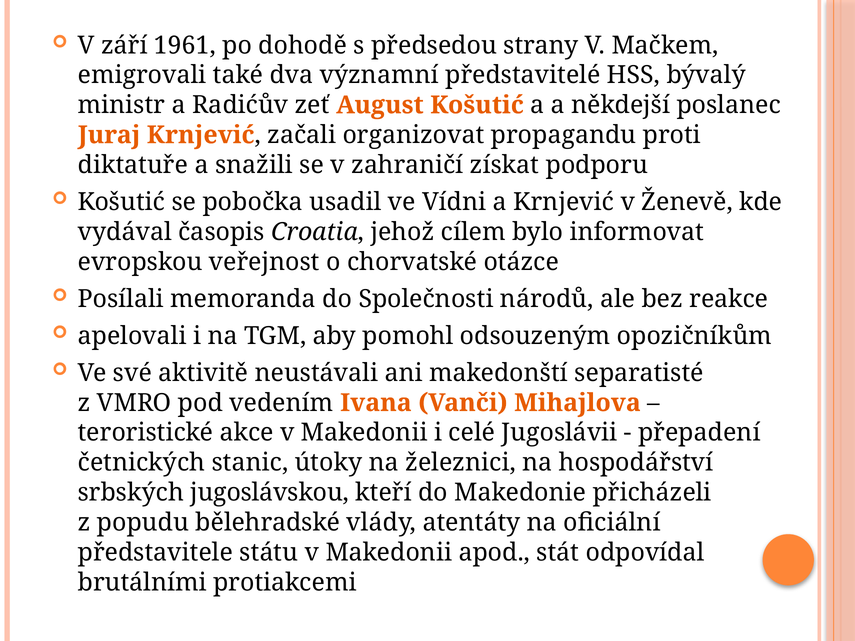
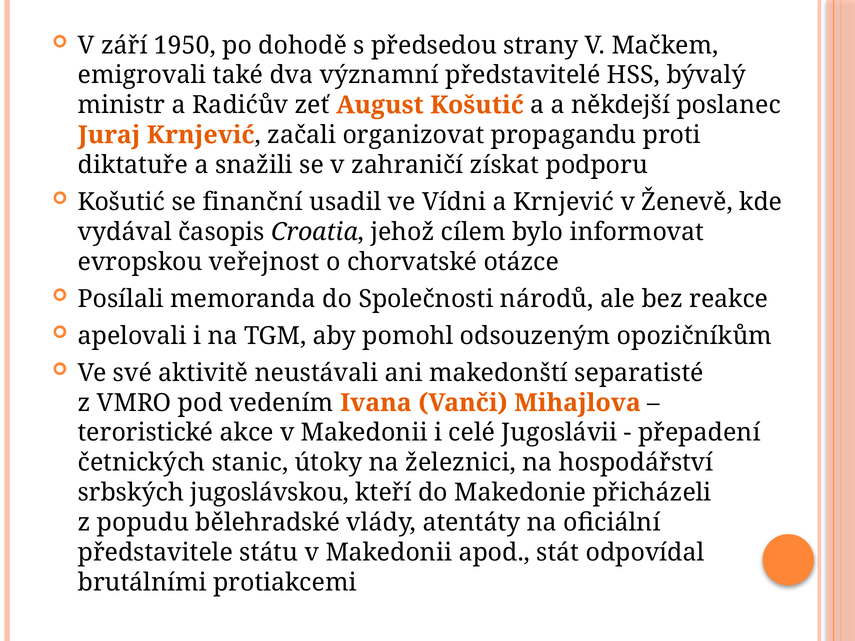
1961: 1961 -> 1950
pobočka: pobočka -> finanční
